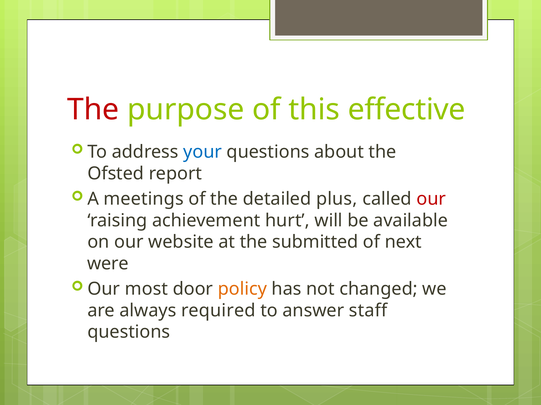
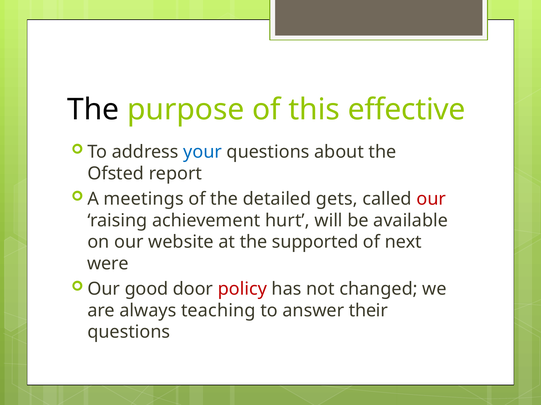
The at (93, 110) colour: red -> black
plus: plus -> gets
submitted: submitted -> supported
most: most -> good
policy colour: orange -> red
required: required -> teaching
staff: staff -> their
